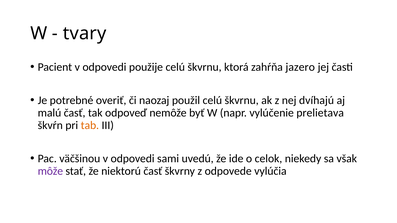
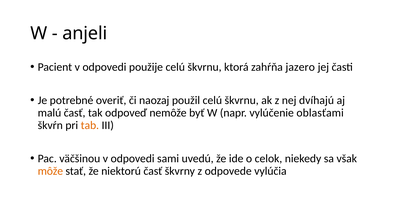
tvary: tvary -> anjeli
prelietava: prelietava -> oblasťami
môže colour: purple -> orange
